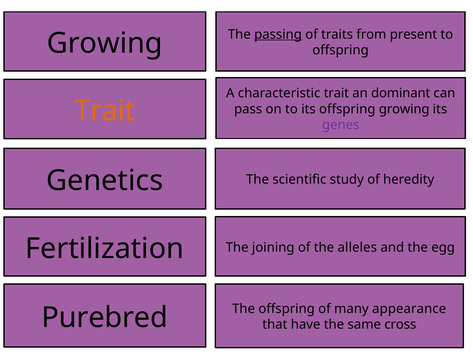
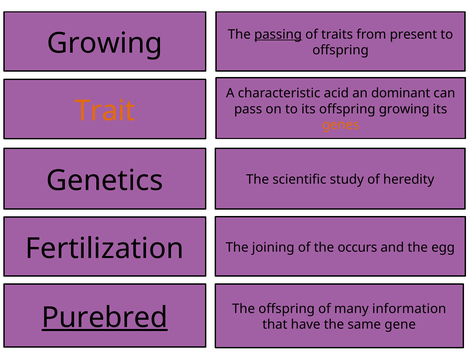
characteristic trait: trait -> acid
genes colour: purple -> orange
alleles: alleles -> occurs
Purebred underline: none -> present
appearance: appearance -> information
cross: cross -> gene
